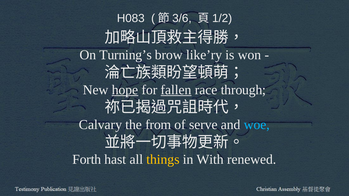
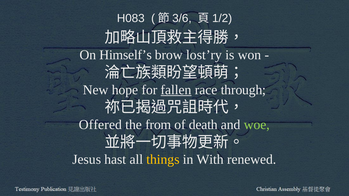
Turning’s: Turning’s -> Himself’s
like’ry: like’ry -> lost’ry
hope underline: present -> none
Calvary: Calvary -> Offered
serve: serve -> death
woe colour: light blue -> light green
Forth: Forth -> Jesus
